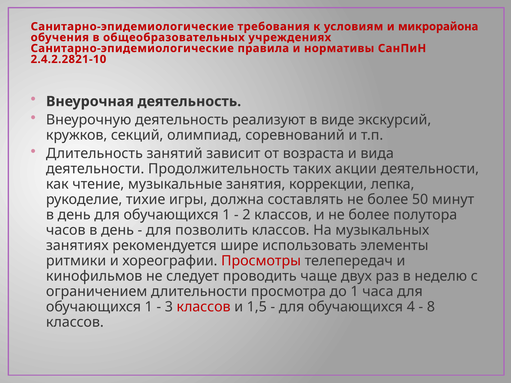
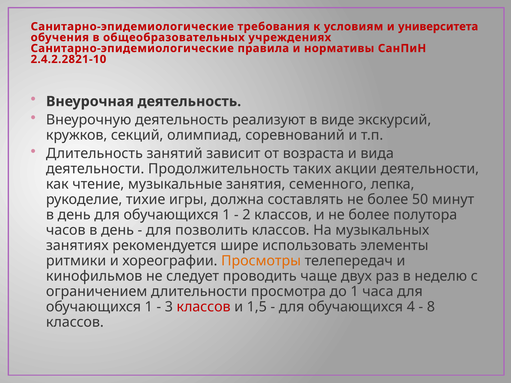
микрорайона: микрорайона -> университета
коррекции: коррекции -> семенного
Просмотры colour: red -> orange
